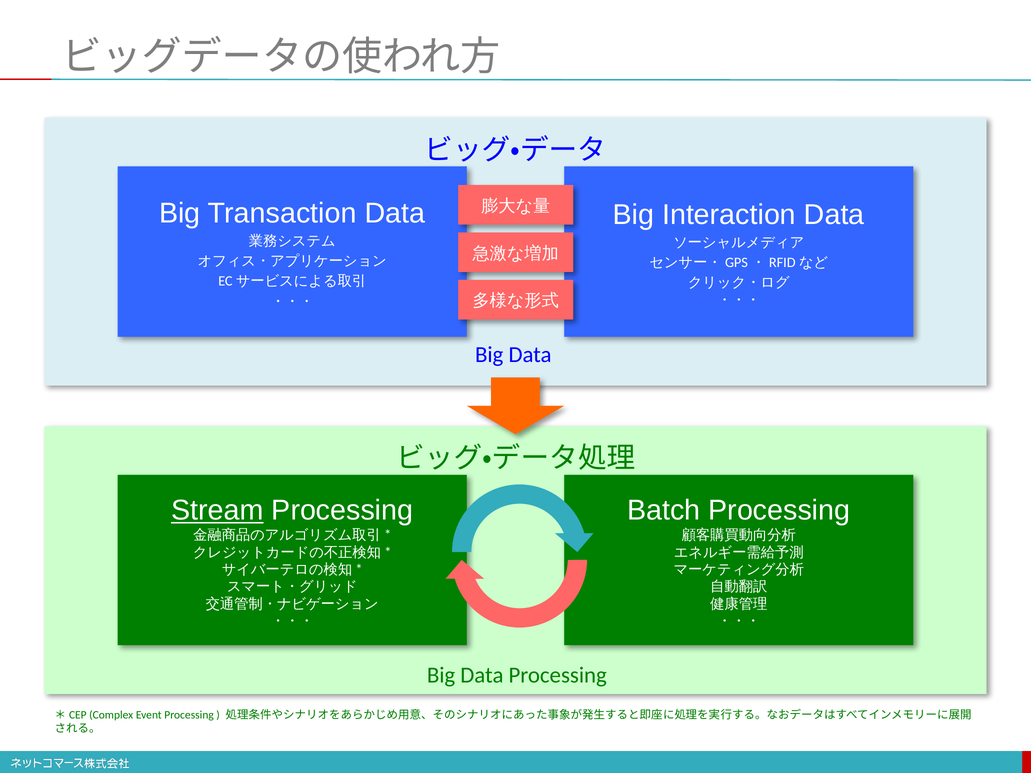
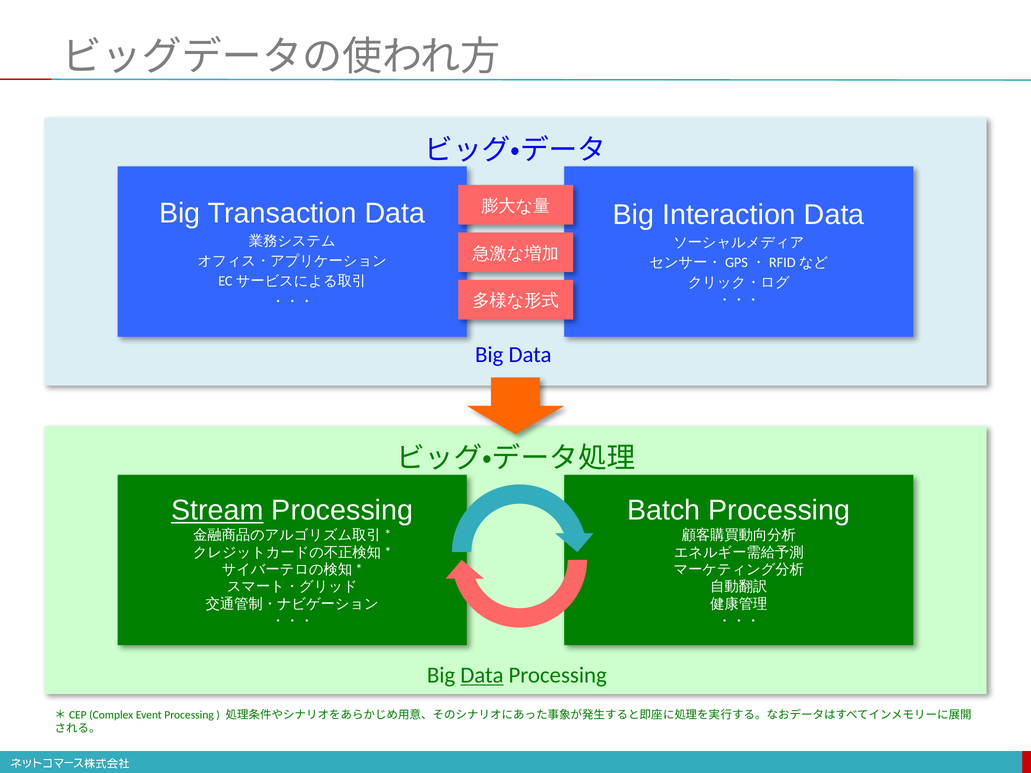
Data at (482, 675) underline: none -> present
